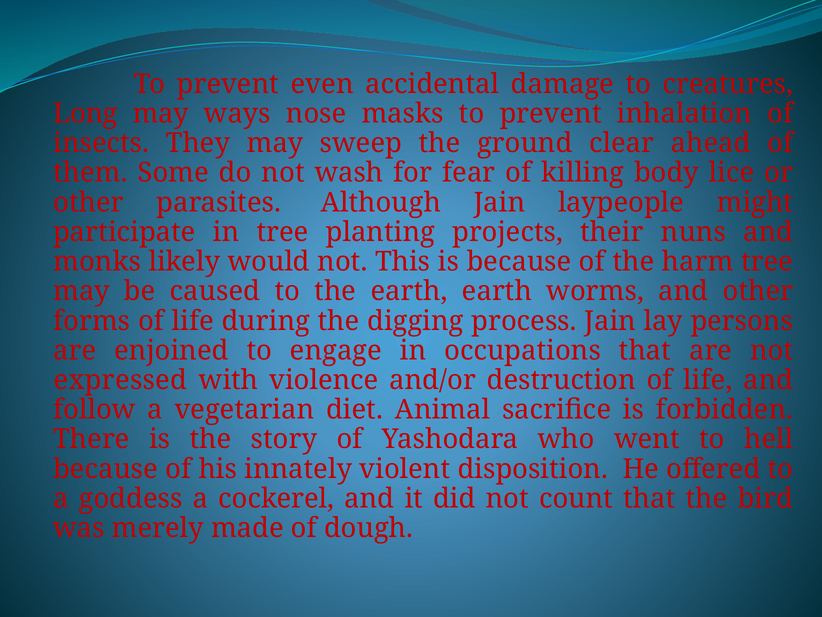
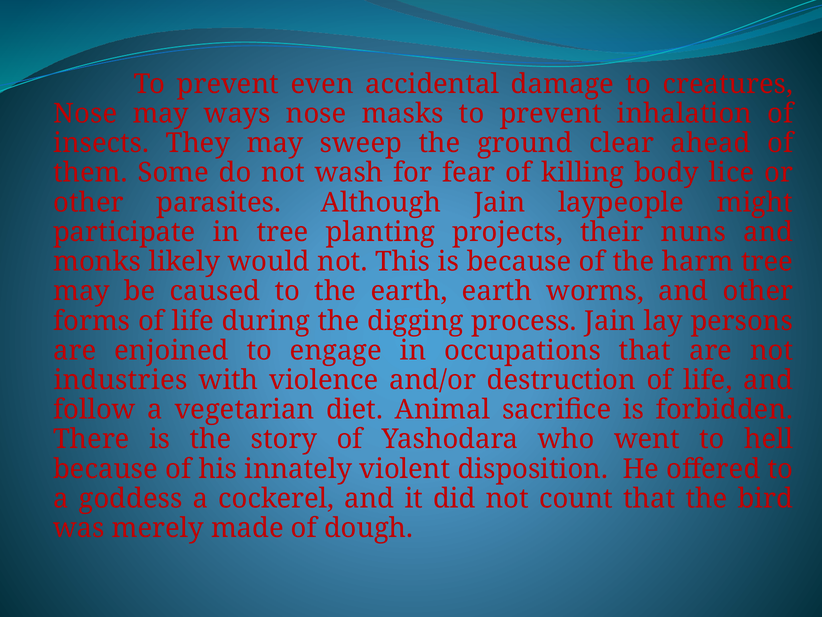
Long at (85, 114): Long -> Nose
expressed: expressed -> industries
